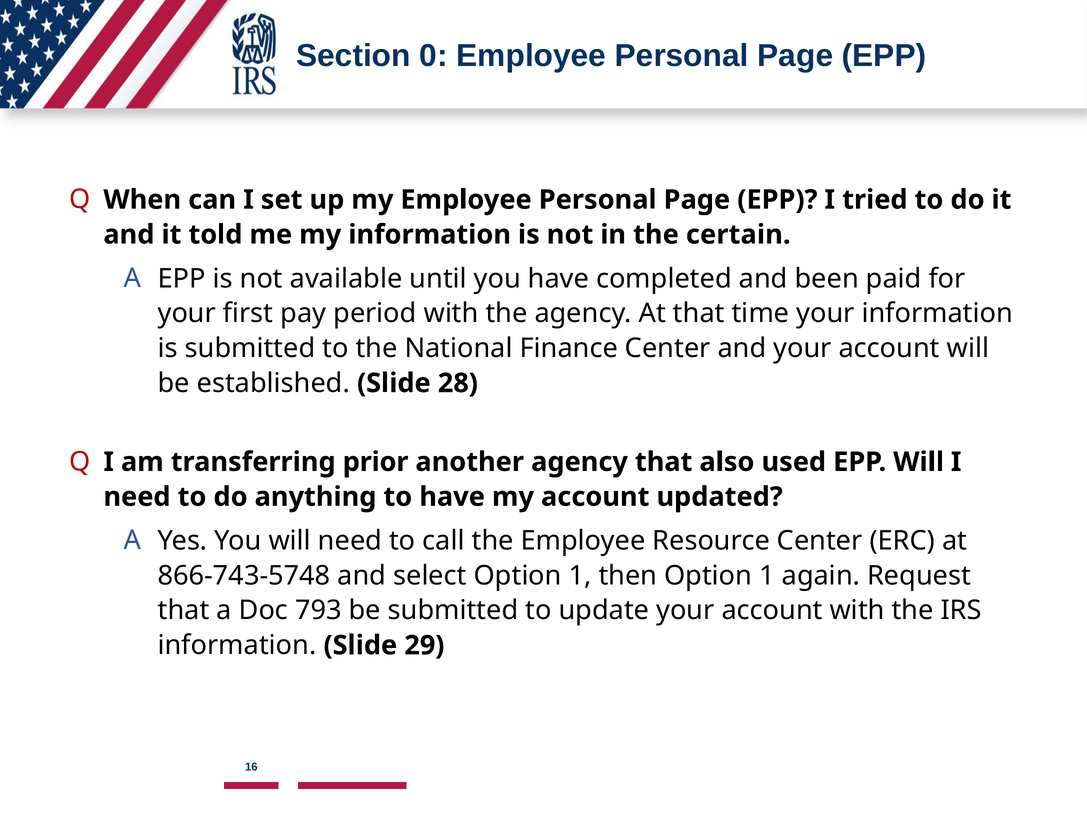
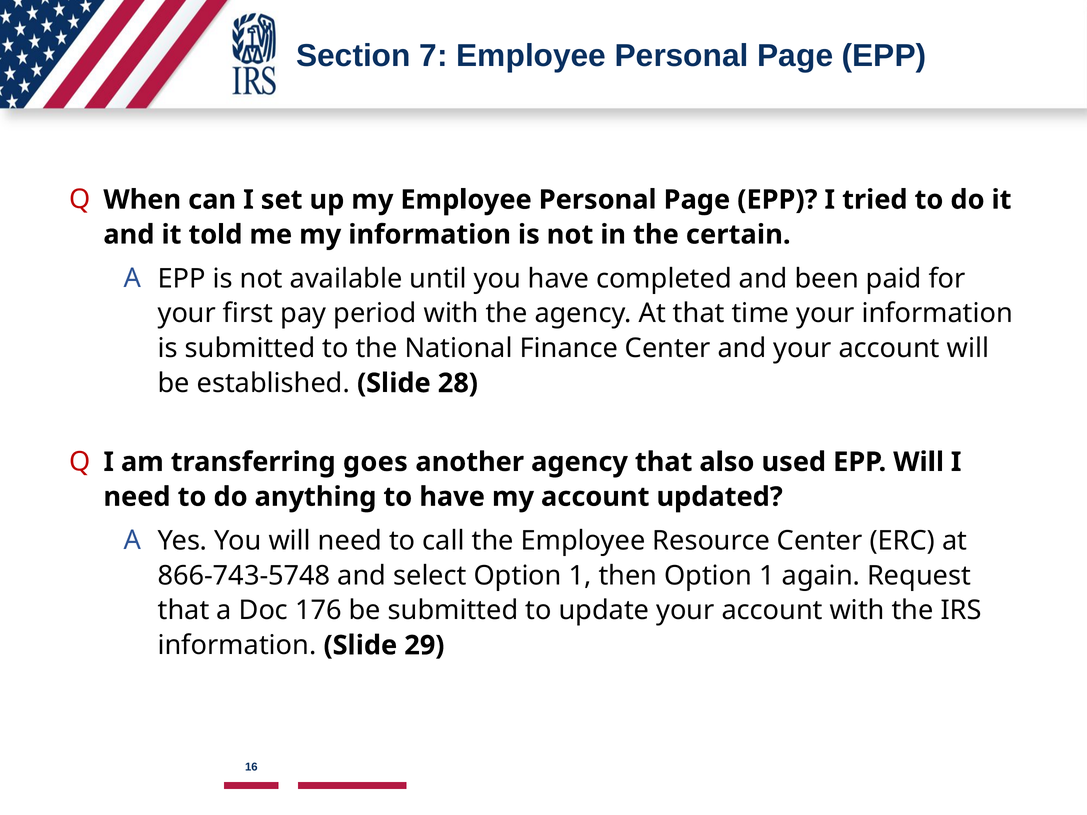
0: 0 -> 7
prior: prior -> goes
793: 793 -> 176
